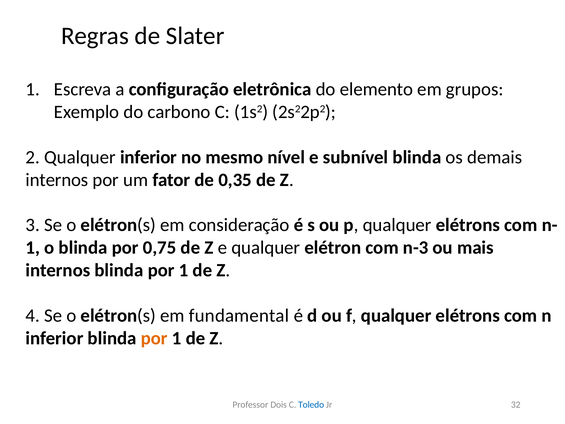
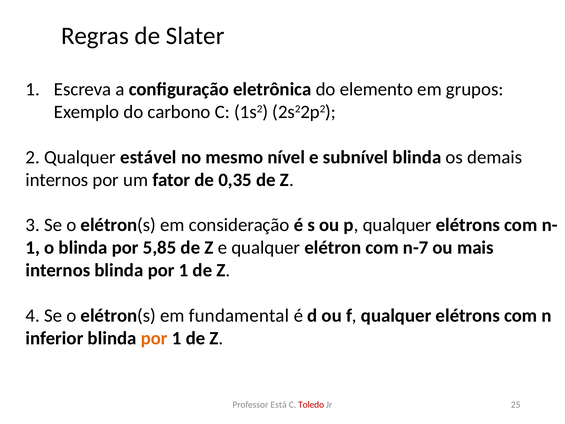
Qualquer inferior: inferior -> estável
0,75: 0,75 -> 5,85
n-3: n-3 -> n-7
Dois: Dois -> Está
Toledo colour: blue -> red
32: 32 -> 25
